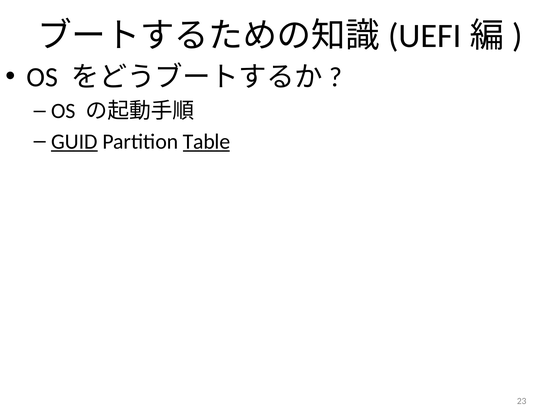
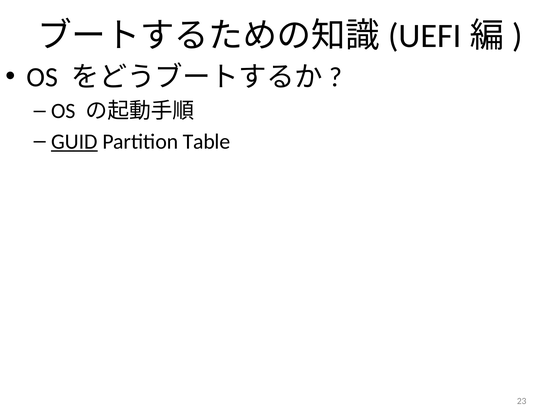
Table underline: present -> none
